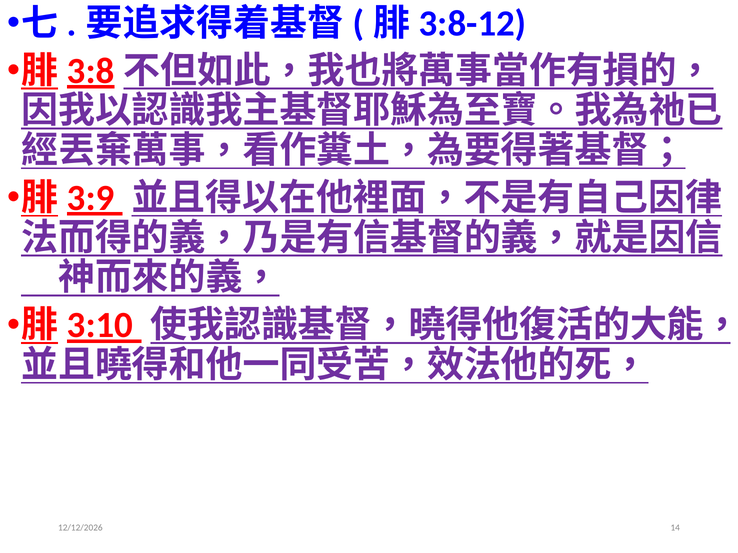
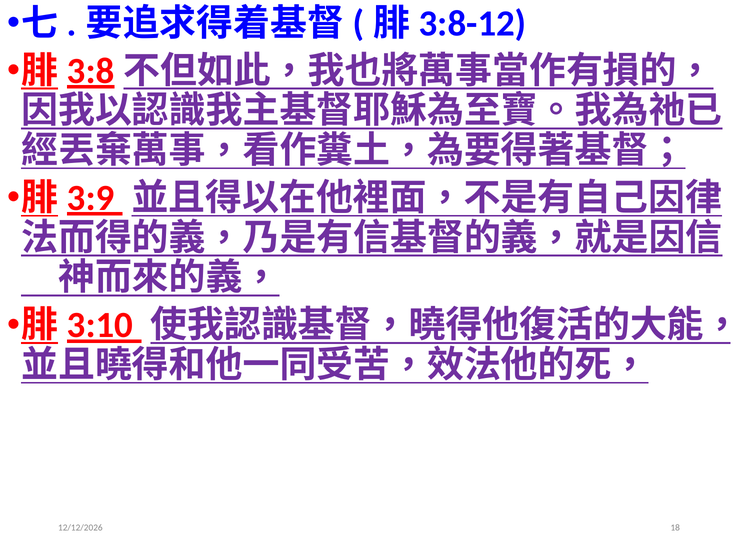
14: 14 -> 18
